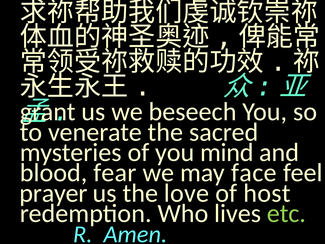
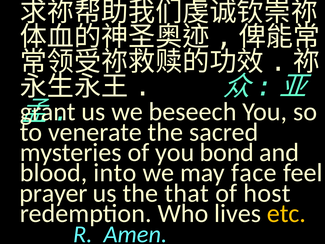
mind: mind -> bond
fear: fear -> into
love: love -> that
etc colour: light green -> yellow
